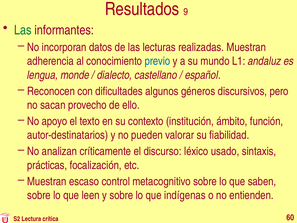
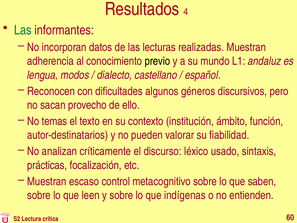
9: 9 -> 4
previo colour: blue -> black
monde: monde -> modos
apoyo: apoyo -> temas
